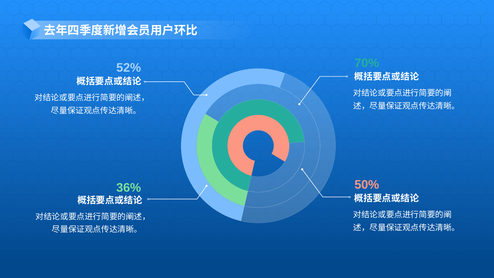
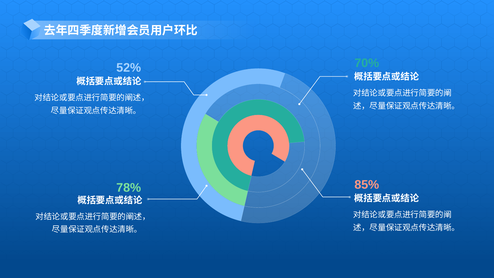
50%: 50% -> 85%
36%: 36% -> 78%
